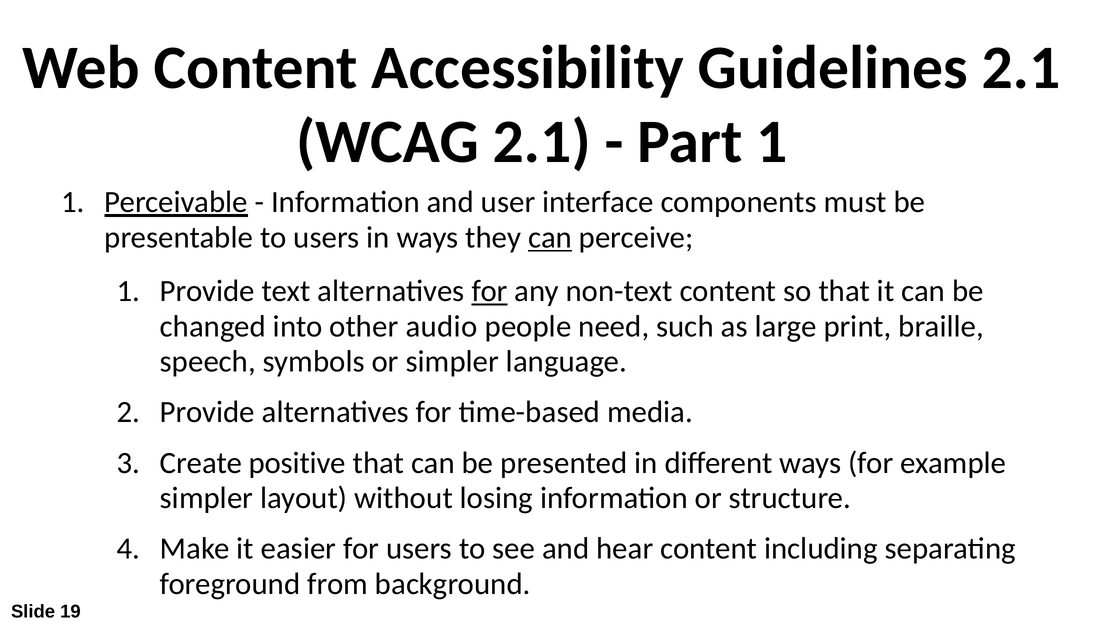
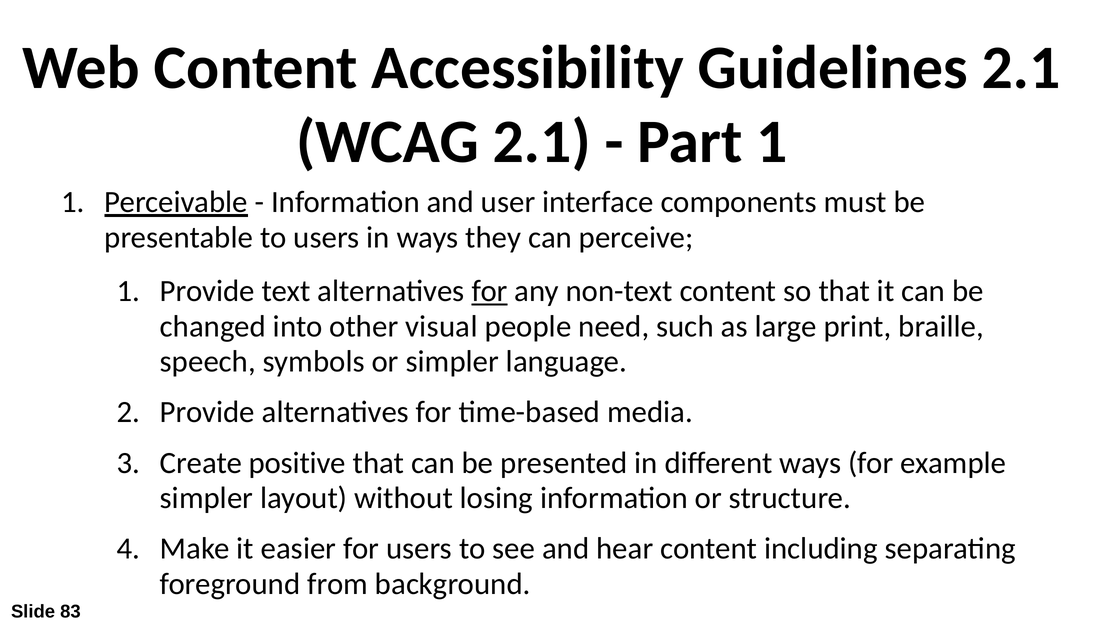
can at (550, 237) underline: present -> none
audio: audio -> visual
19: 19 -> 83
